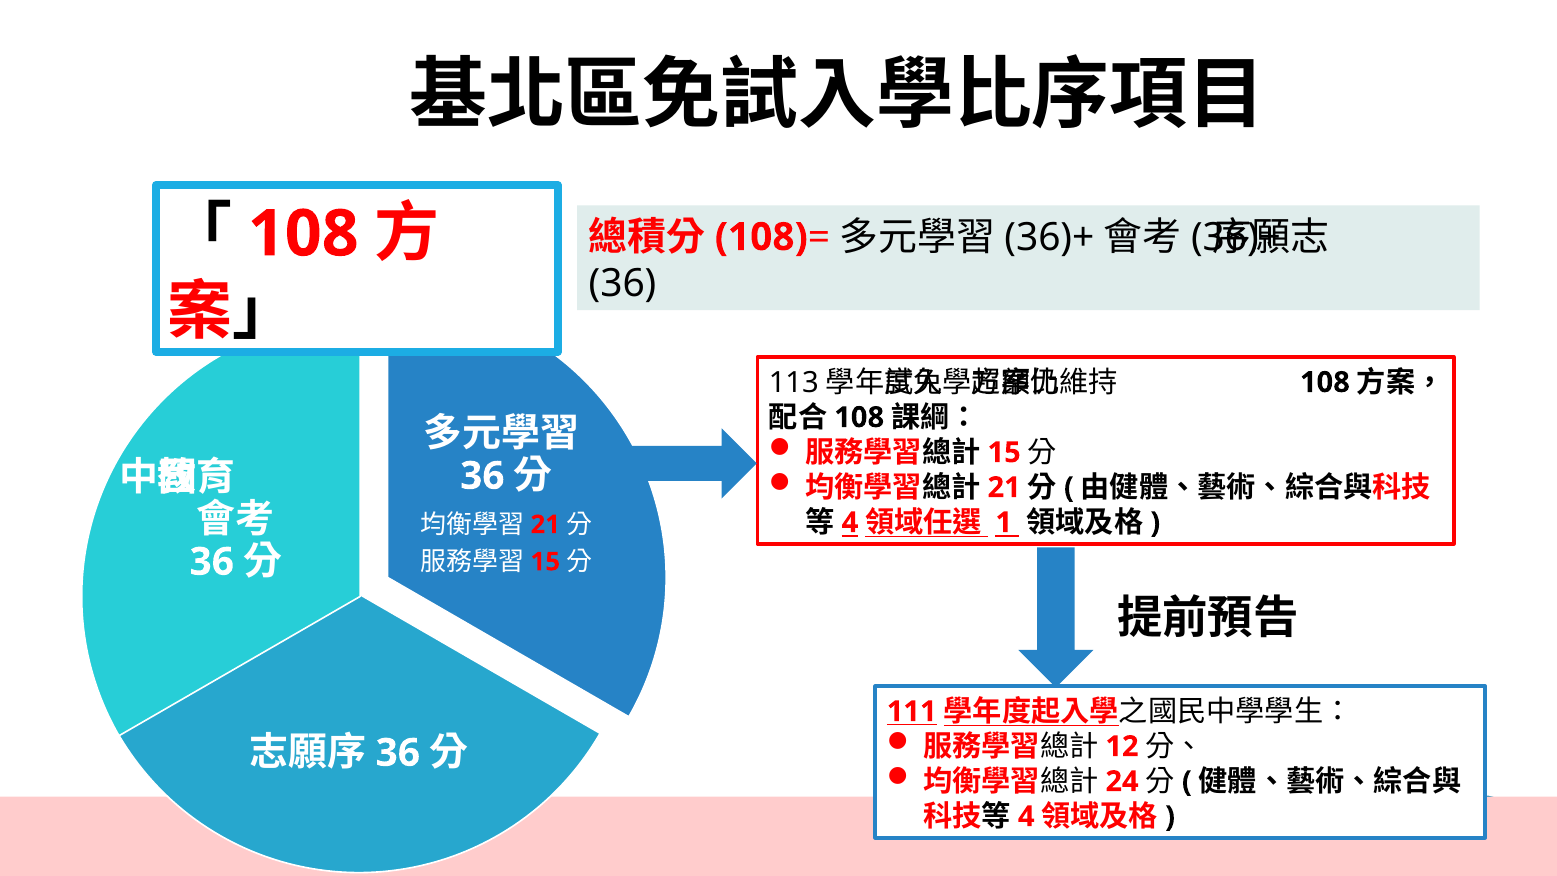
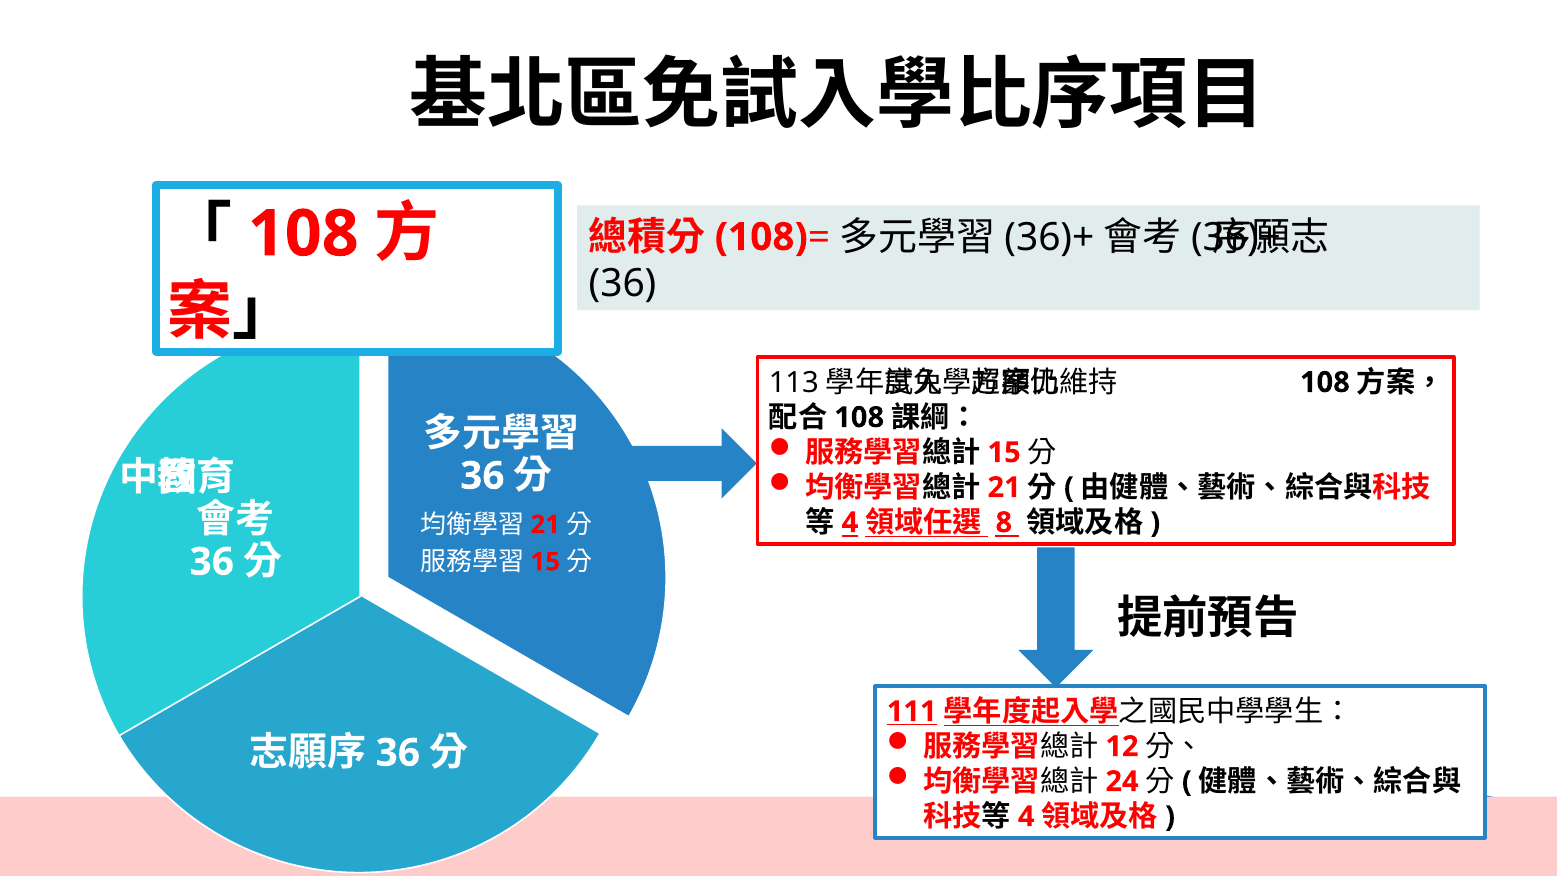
1: 1 -> 8
